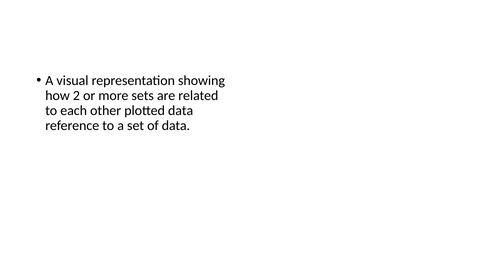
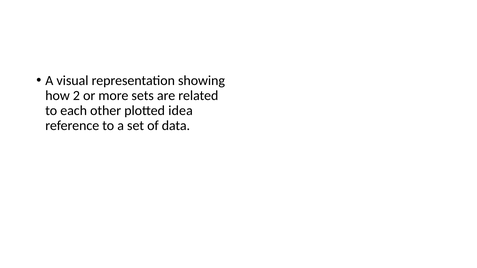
plotted data: data -> idea
